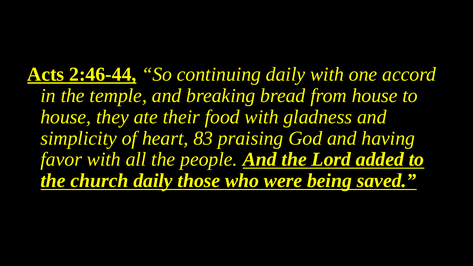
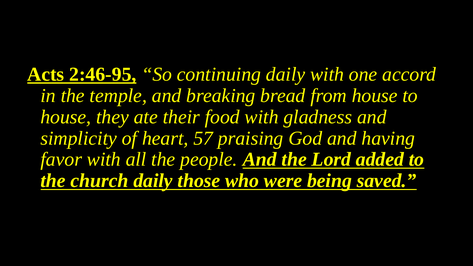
2:46-44: 2:46-44 -> 2:46-95
83: 83 -> 57
